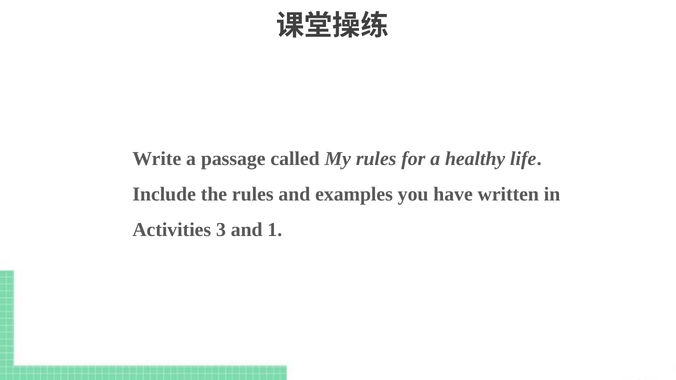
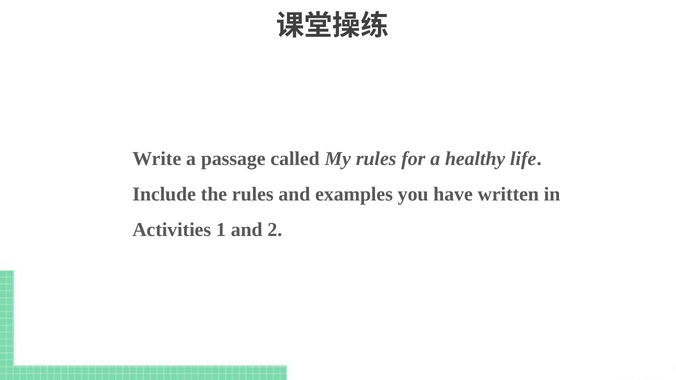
3: 3 -> 1
1: 1 -> 2
